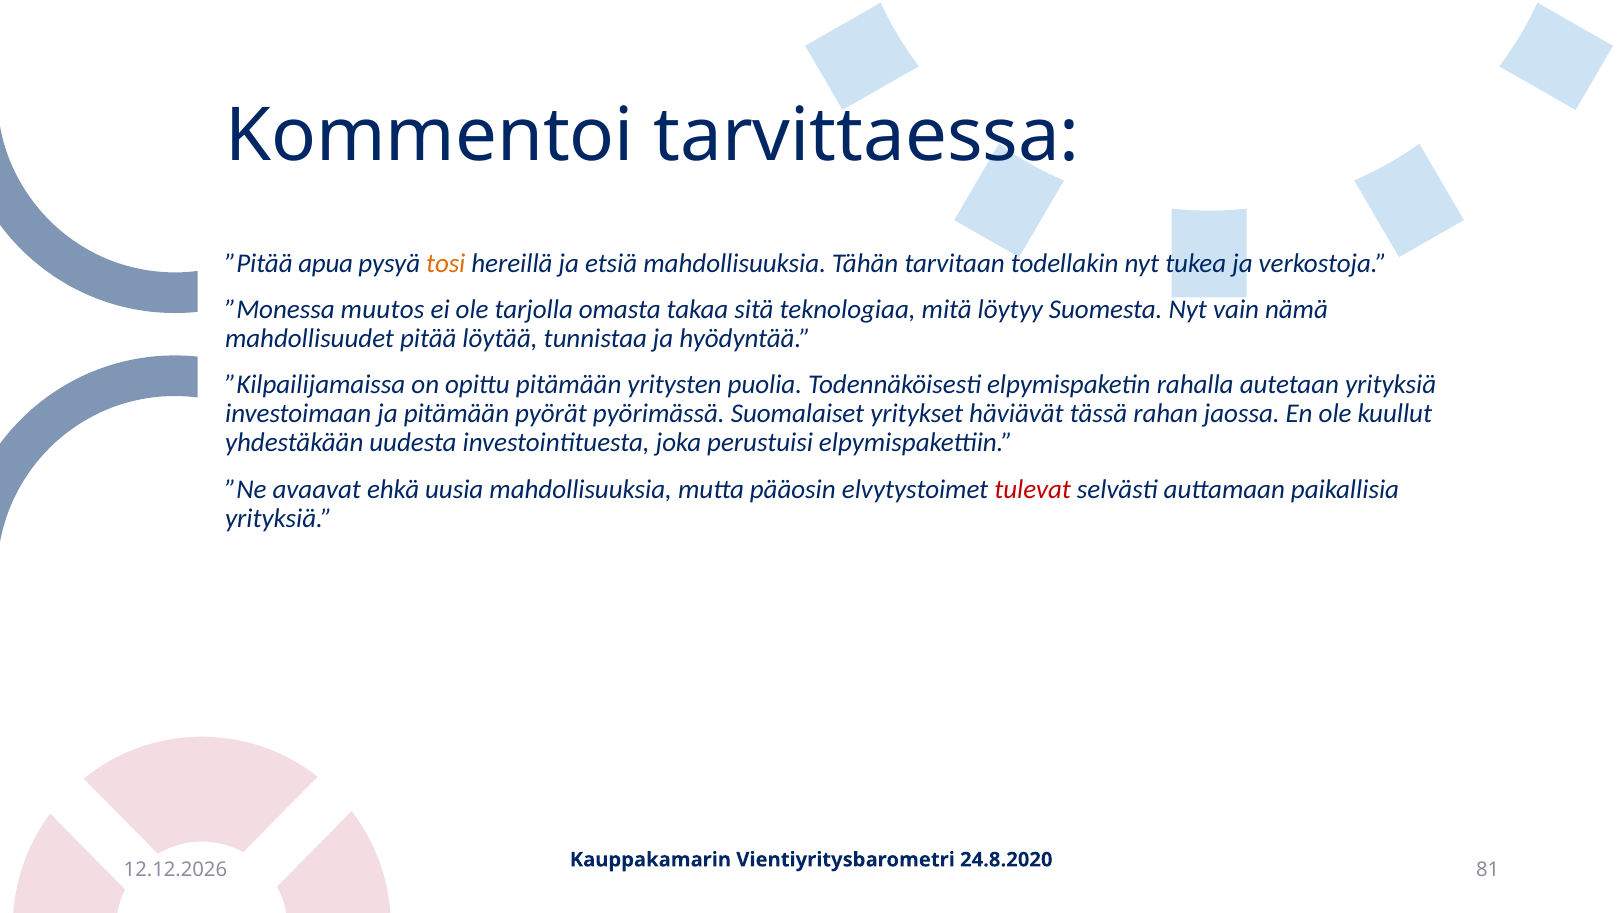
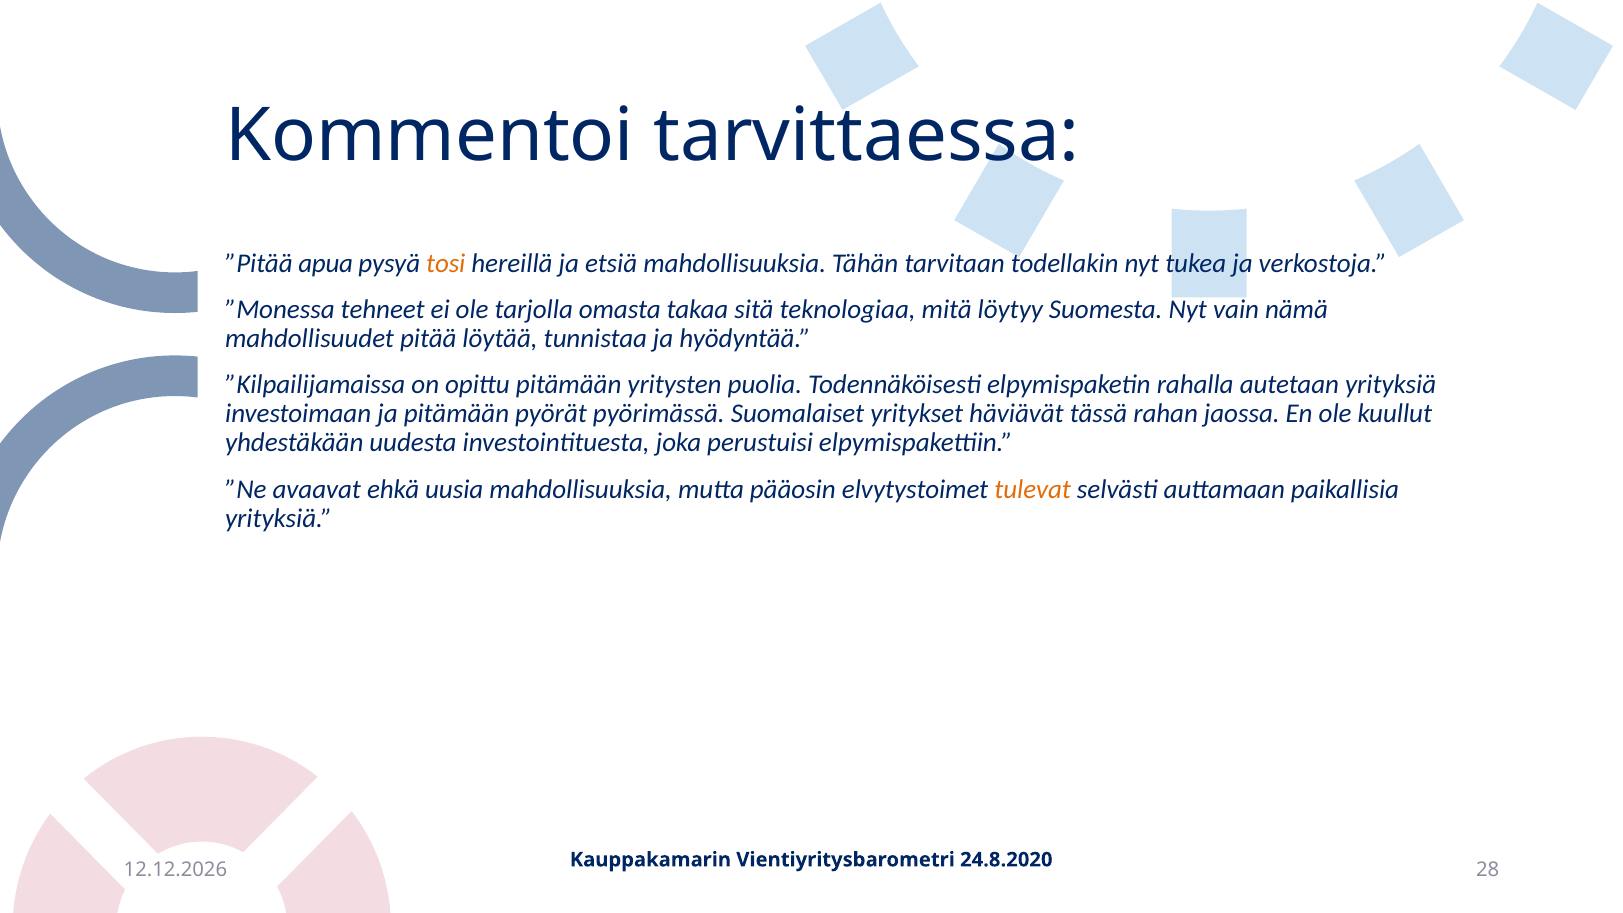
muutos: muutos -> tehneet
tulevat colour: red -> orange
81: 81 -> 28
